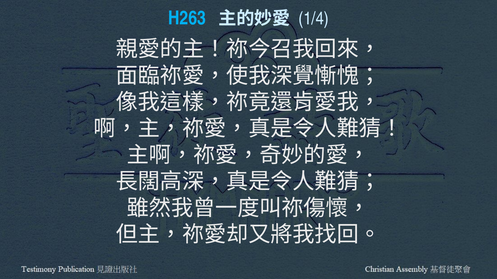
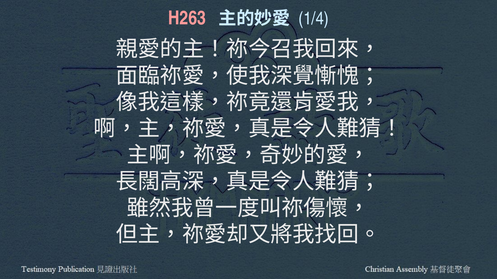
H263 colour: light blue -> pink
